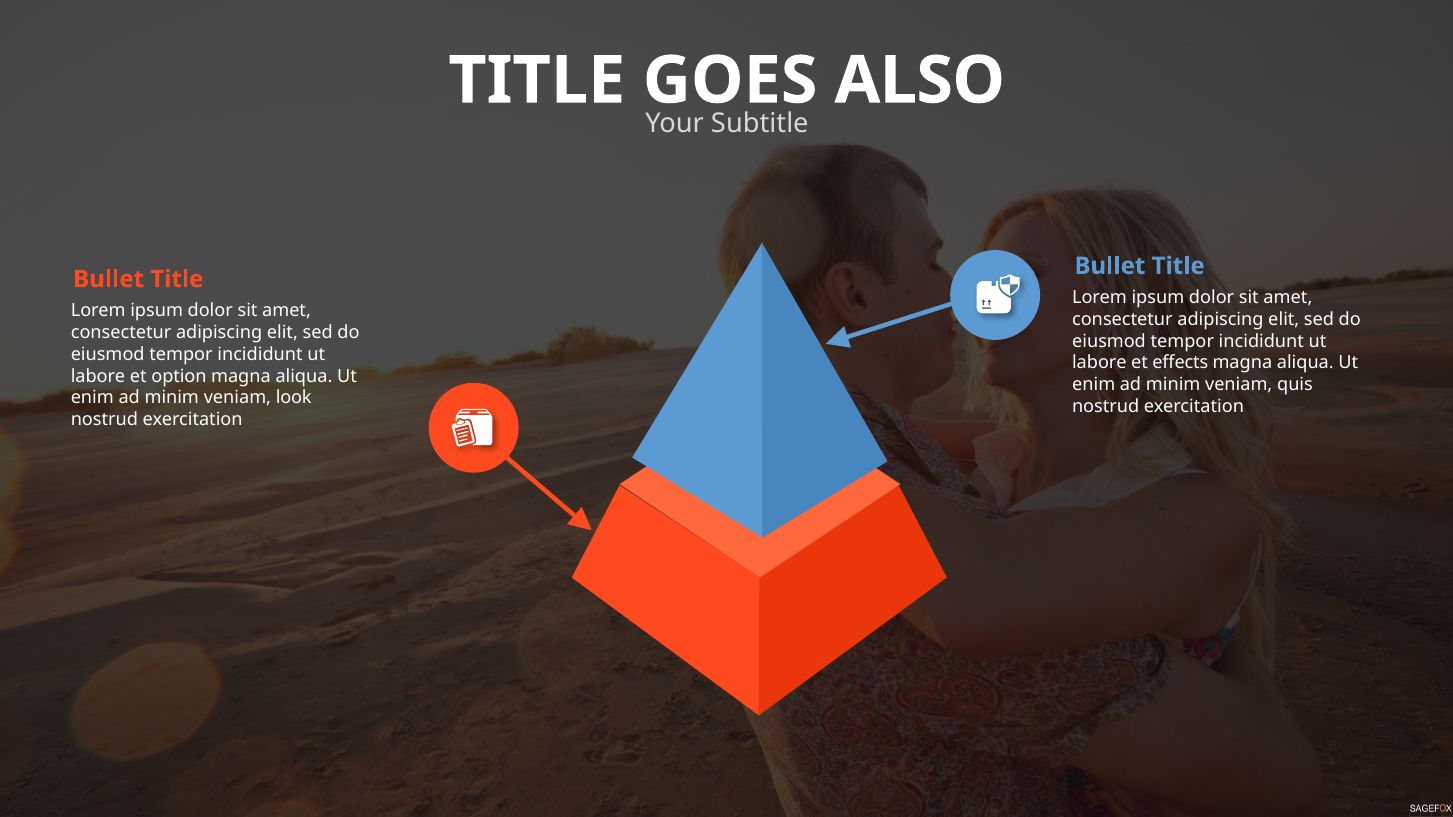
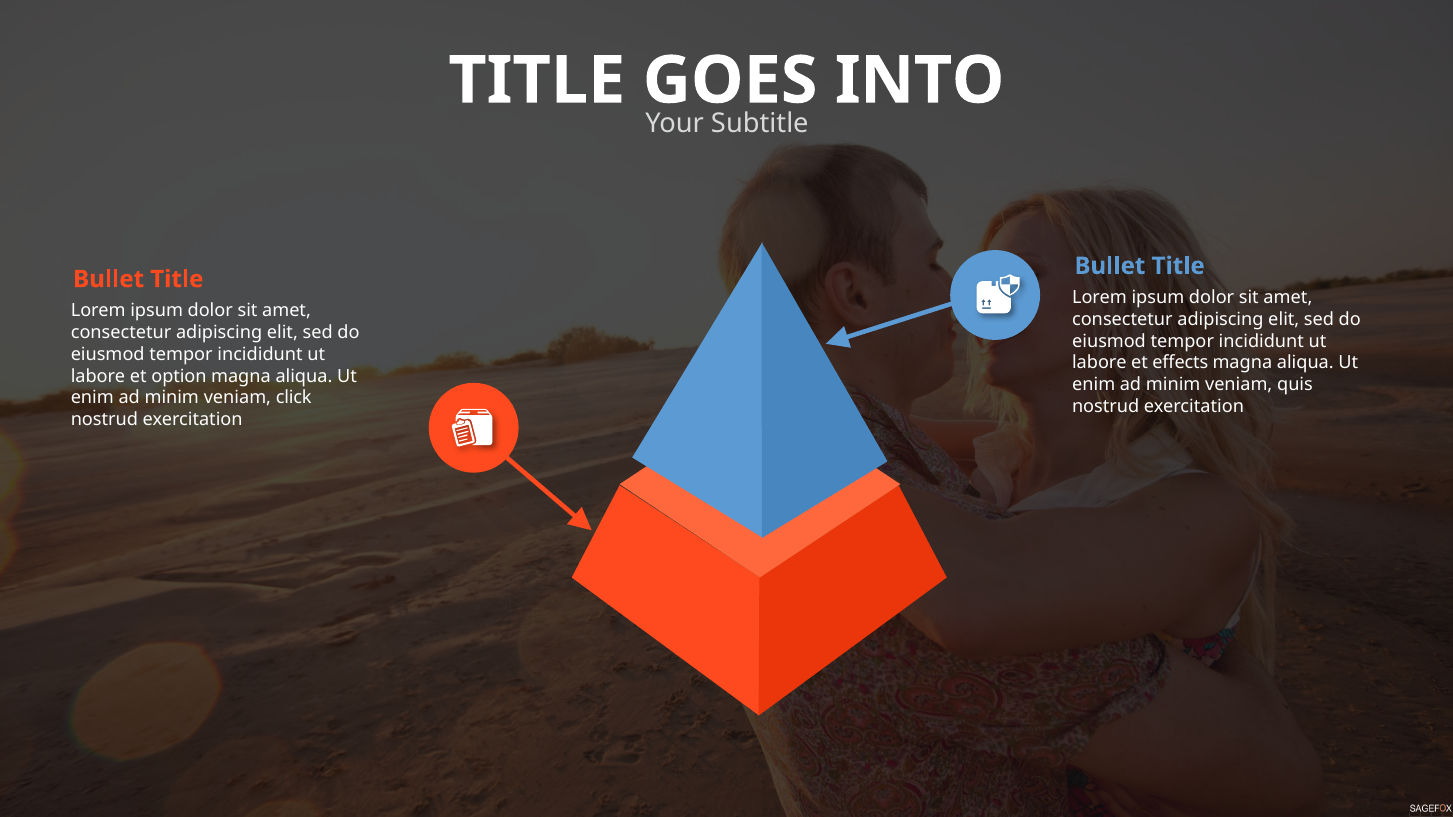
ALSO: ALSO -> INTO
look: look -> click
